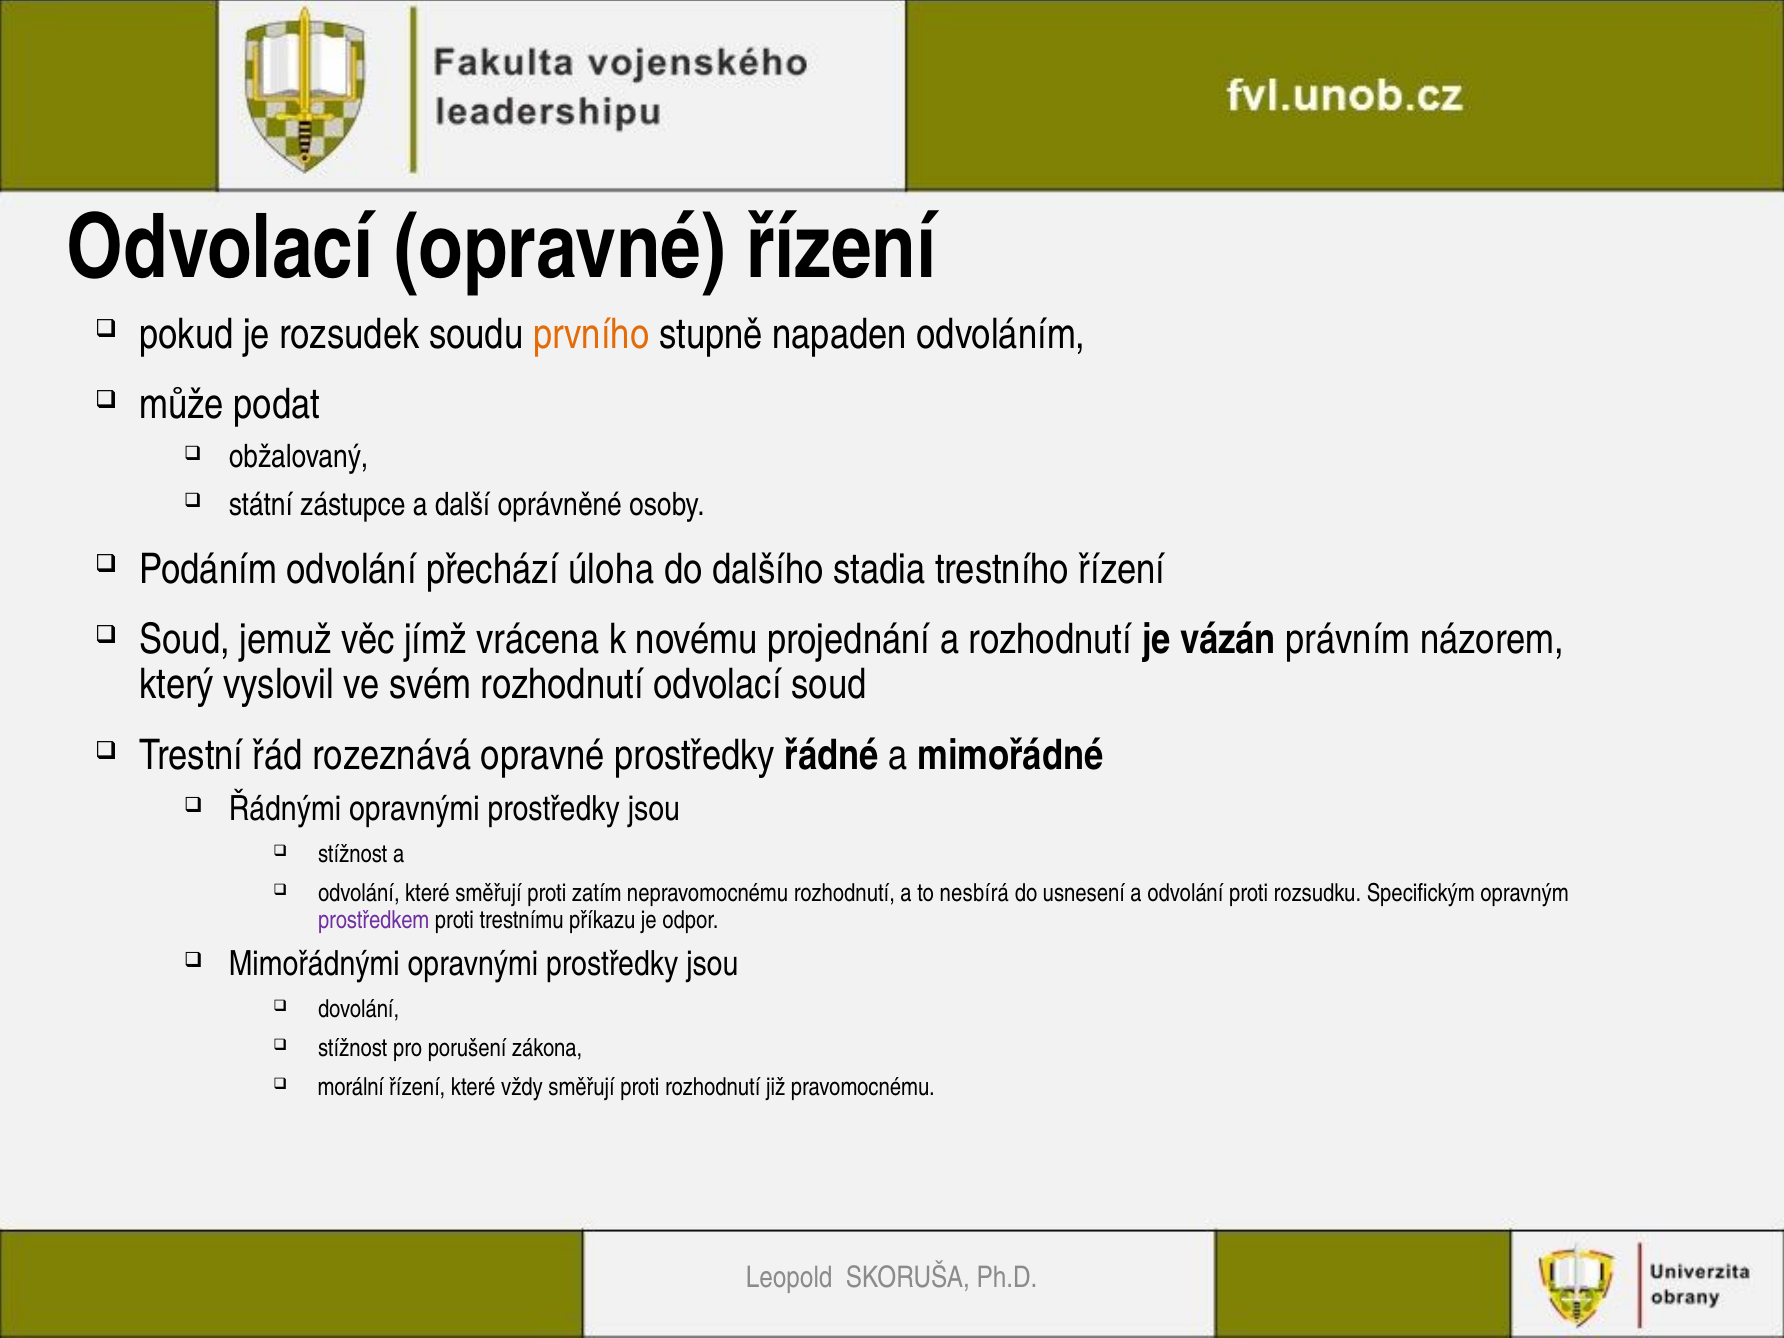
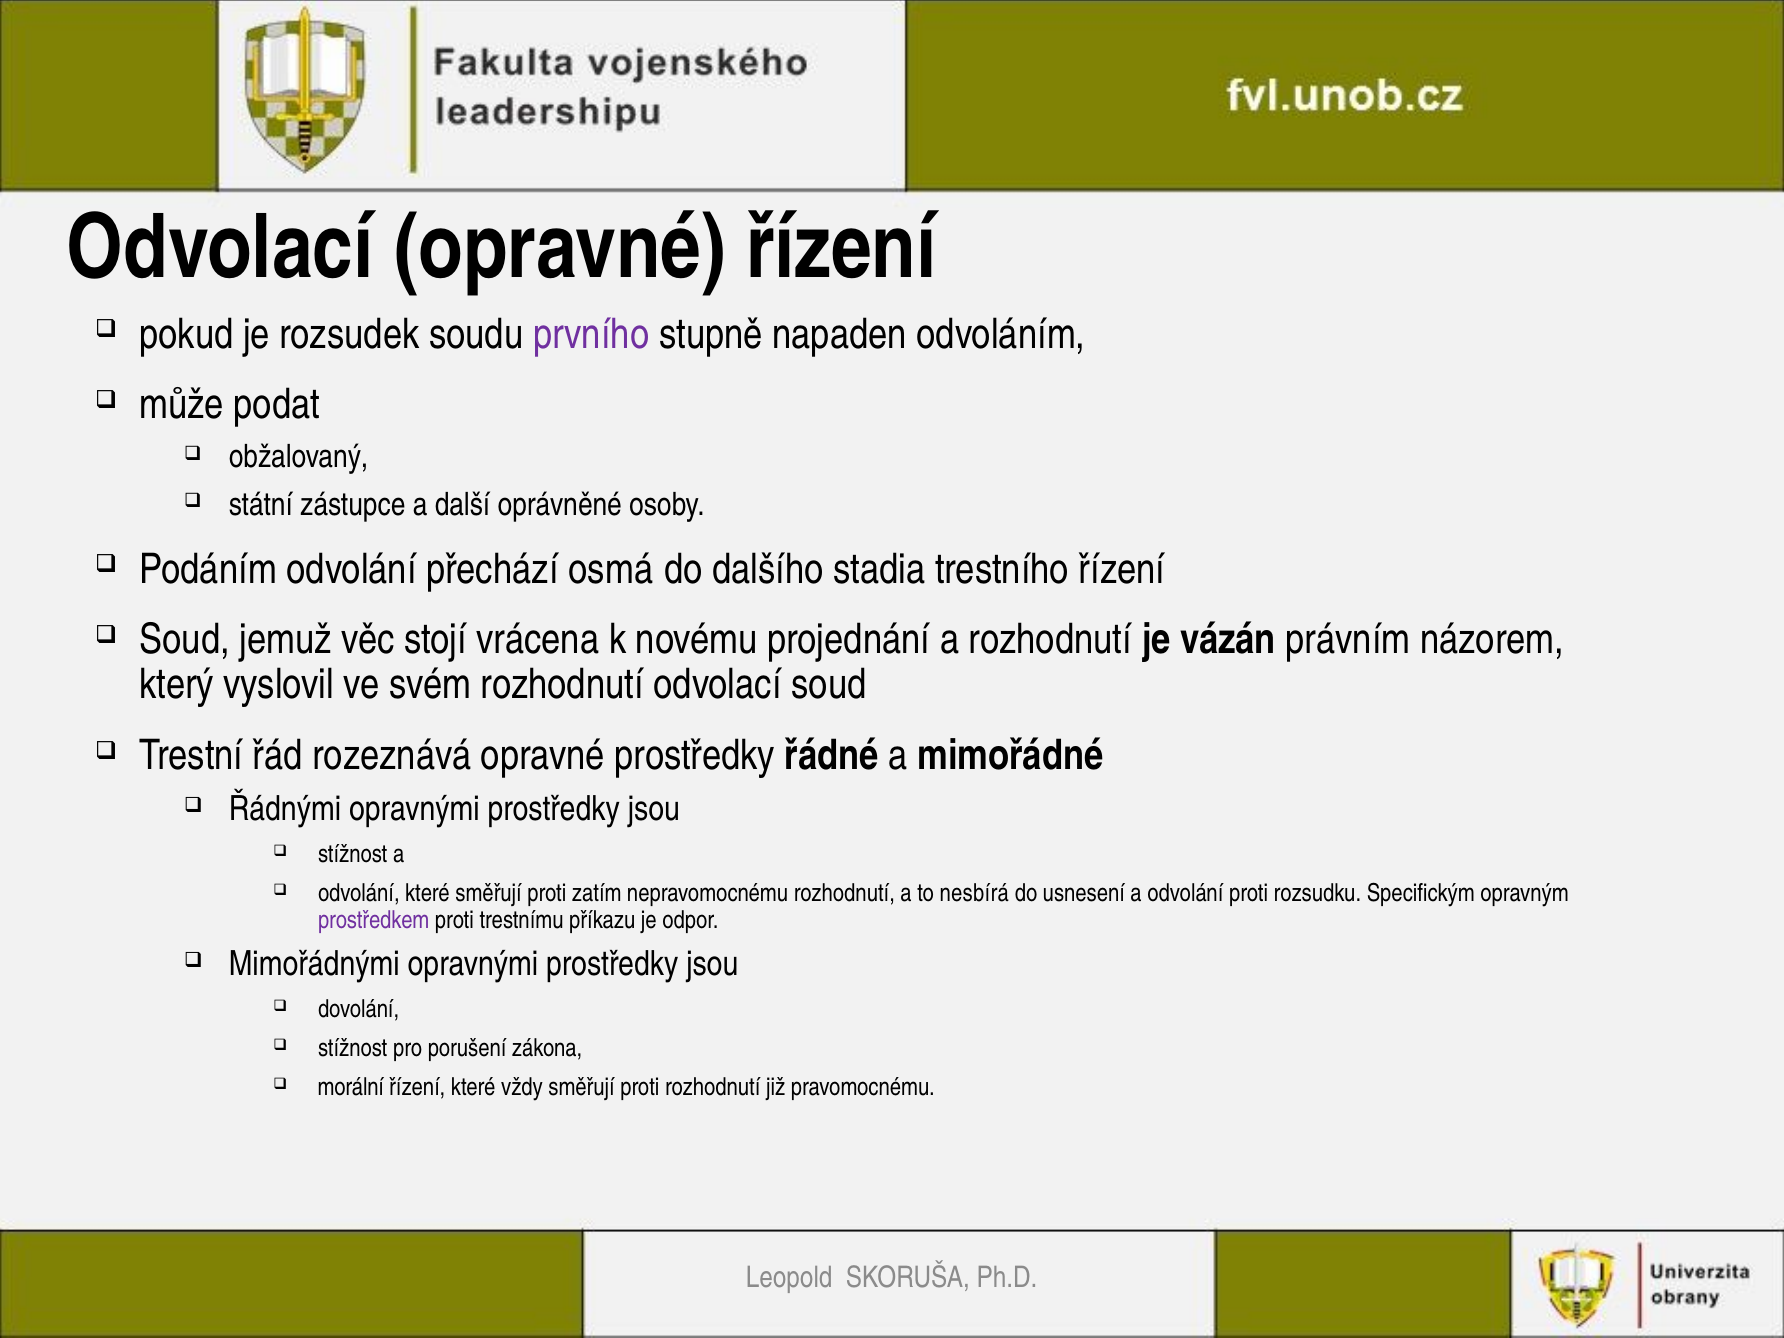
prvního colour: orange -> purple
úloha: úloha -> osmá
jímž: jímž -> stojí
